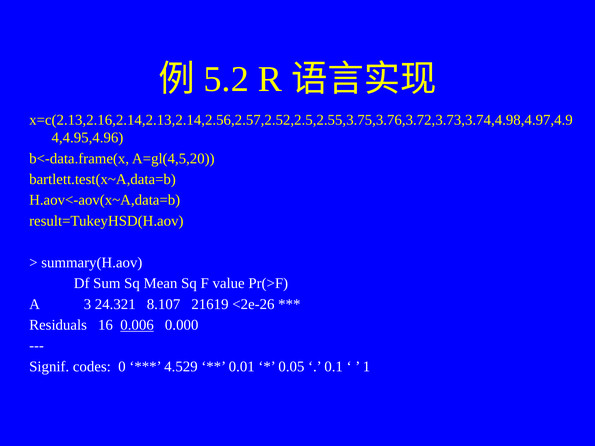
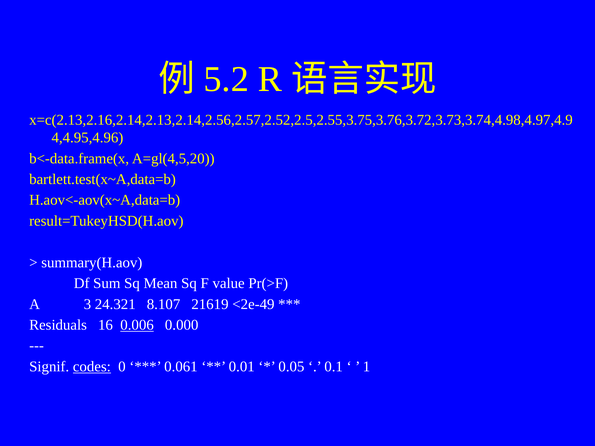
<2e-26: <2e-26 -> <2e-49
codes underline: none -> present
4.529: 4.529 -> 0.061
